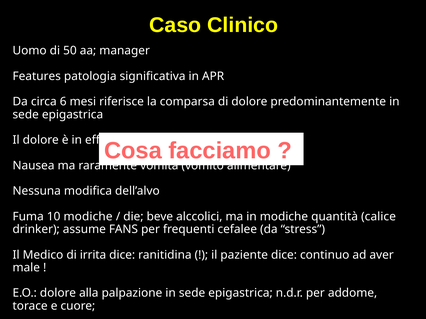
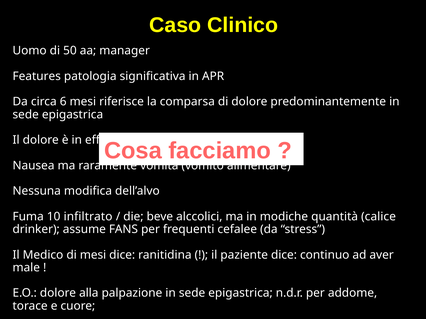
10 modiche: modiche -> infiltrato
di irrita: irrita -> mesi
